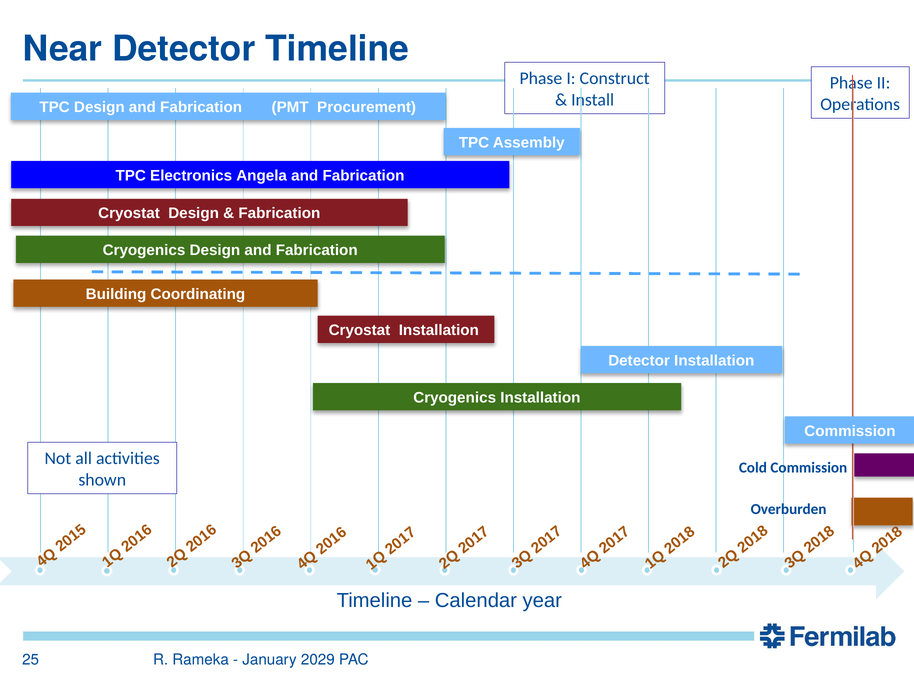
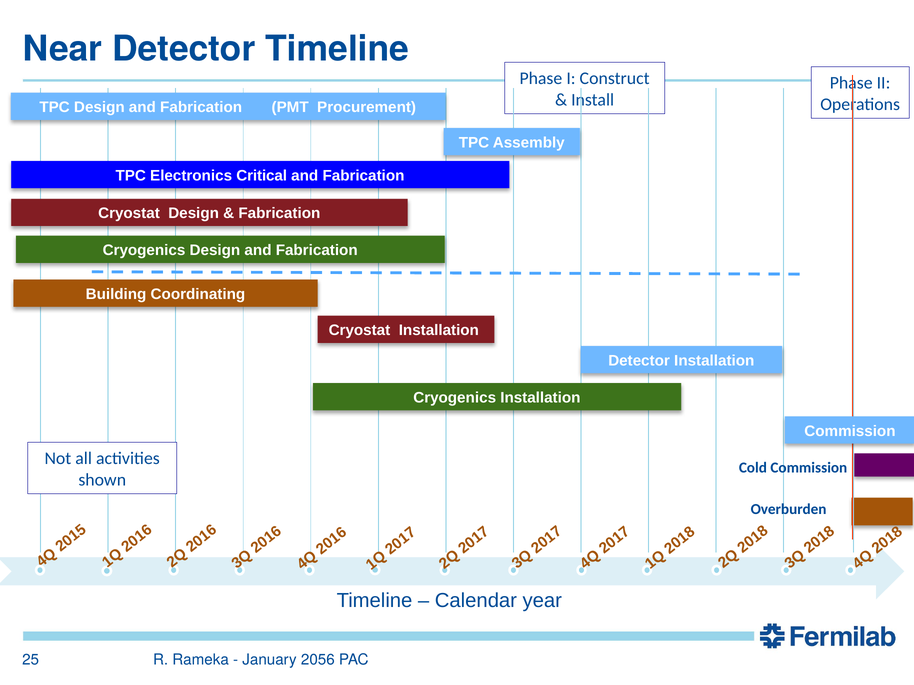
Angela: Angela -> Critical
2029: 2029 -> 2056
